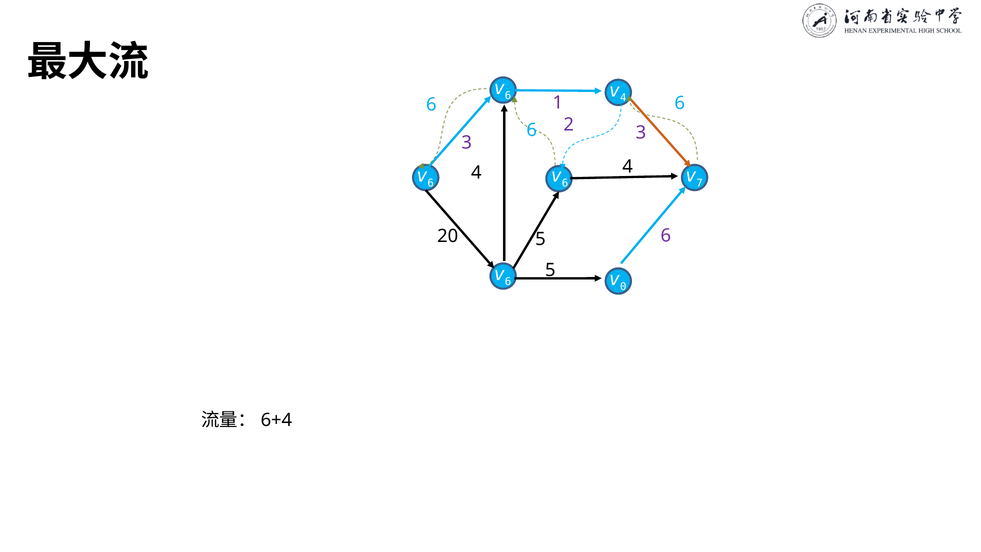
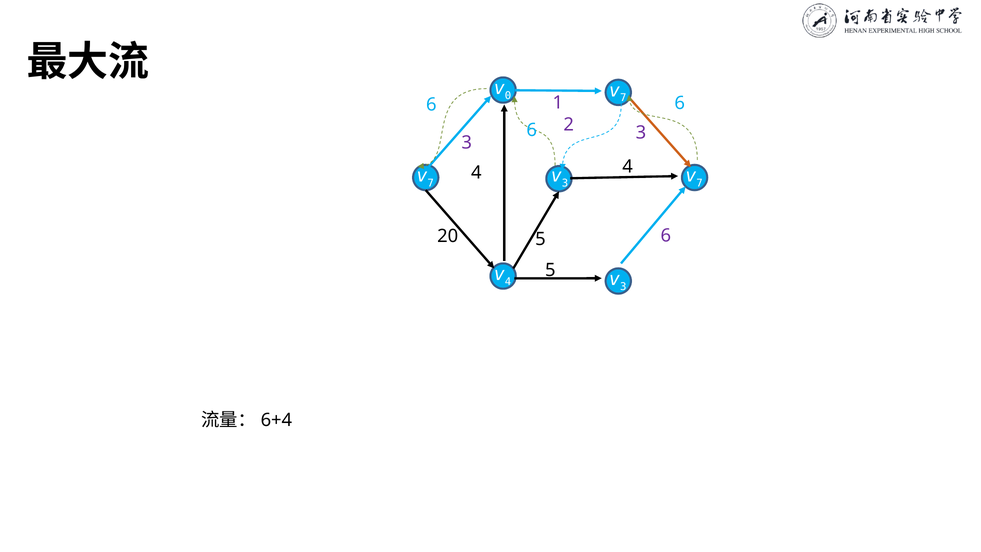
6 at (508, 96): 6 -> 0
4 at (623, 98): 4 -> 7
6 at (431, 183): 6 -> 7
6 at (565, 183): 6 -> 3
6 at (508, 281): 6 -> 4
0 at (623, 286): 0 -> 3
